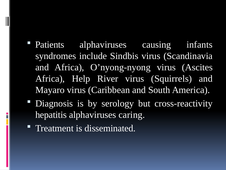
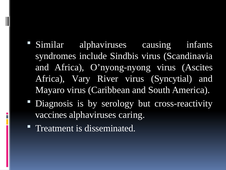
Patients: Patients -> Similar
Help: Help -> Vary
Squirrels: Squirrels -> Syncytial
hepatitis: hepatitis -> vaccines
